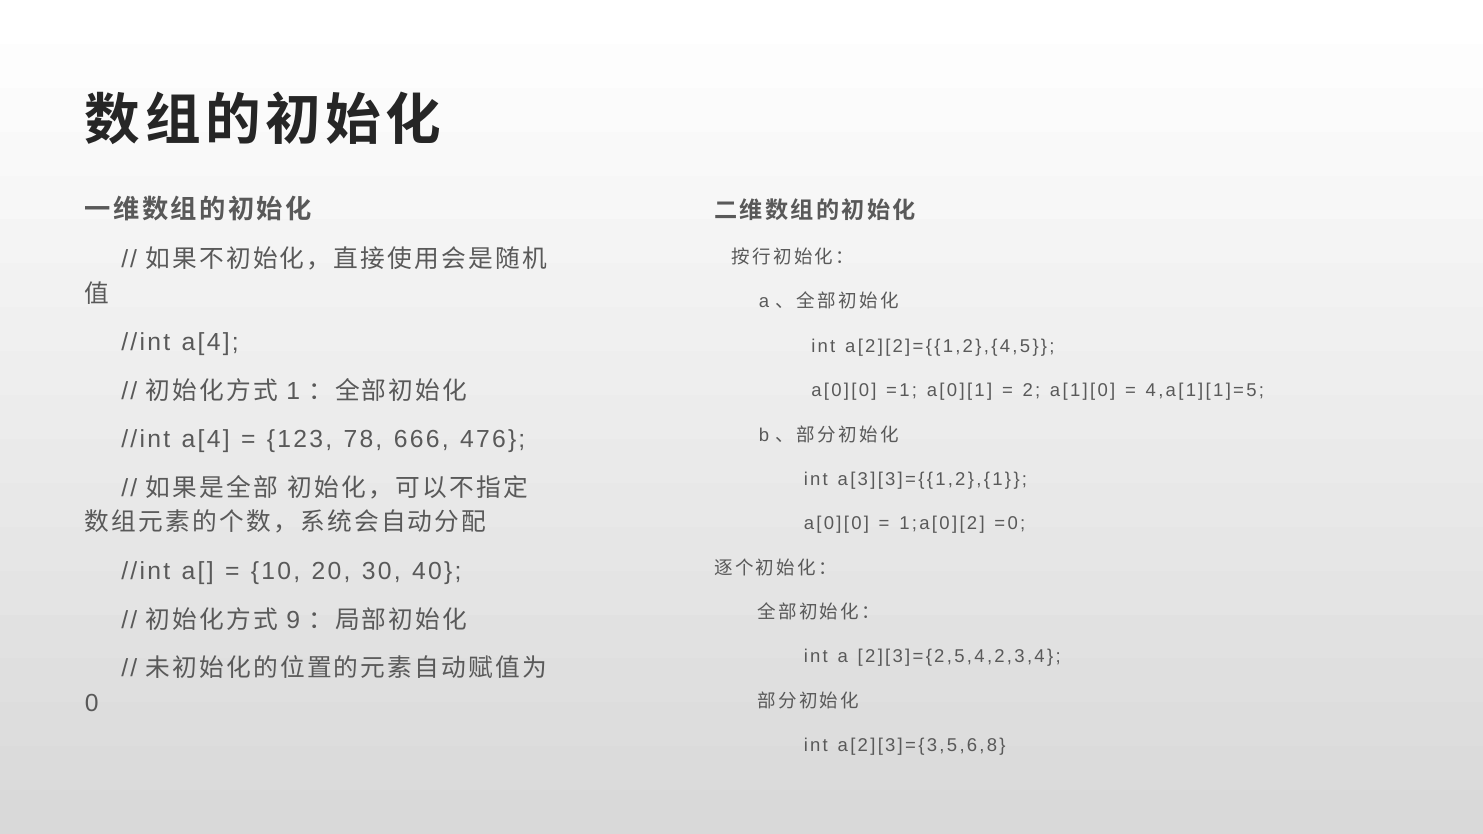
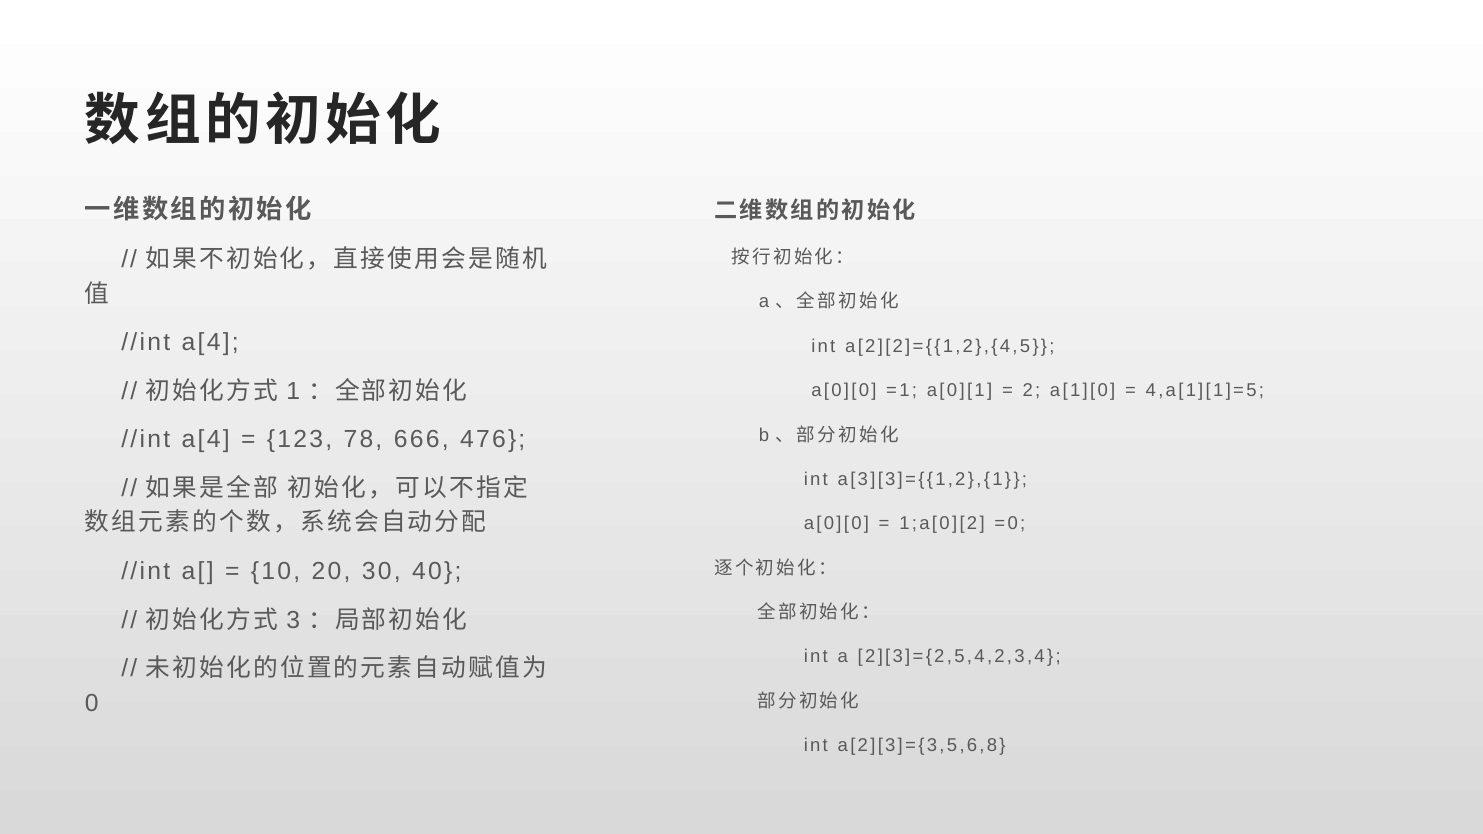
9: 9 -> 3
